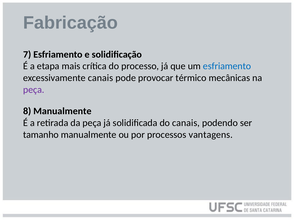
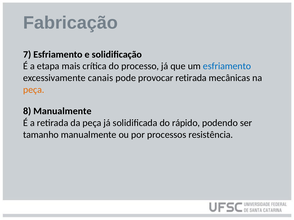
provocar térmico: térmico -> retirada
peça at (34, 90) colour: purple -> orange
do canais: canais -> rápido
vantagens: vantagens -> resistência
